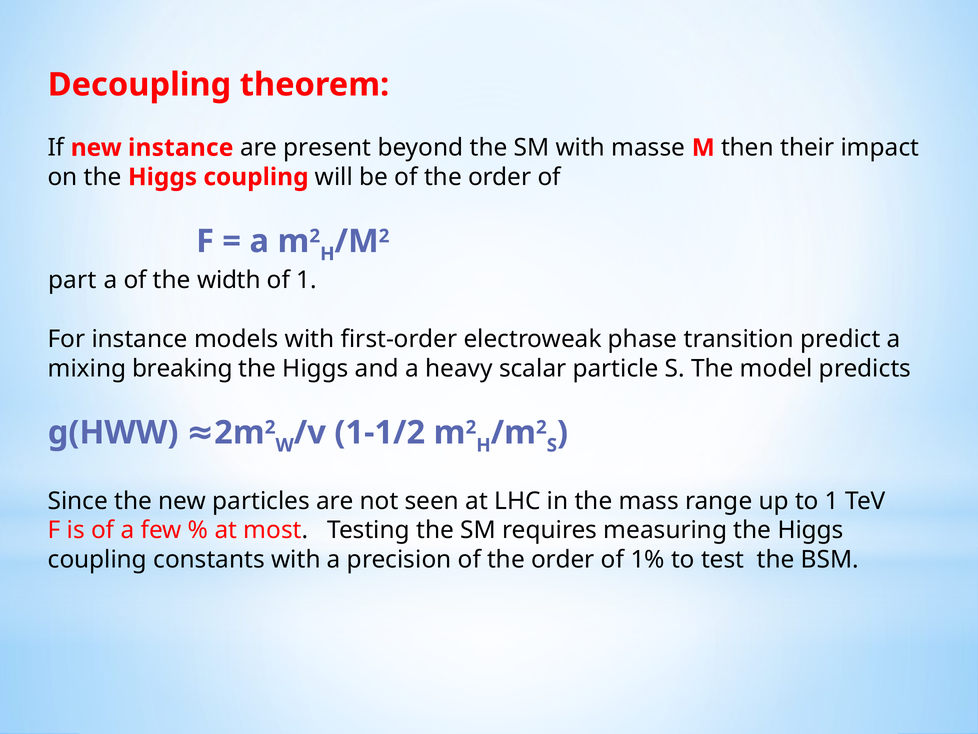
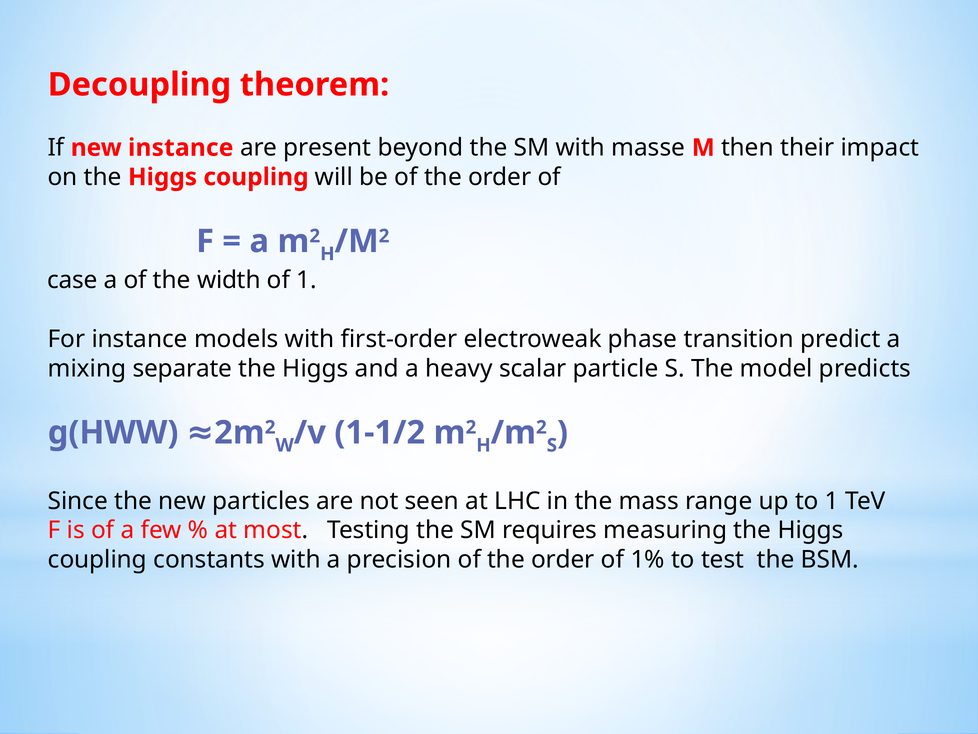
part: part -> case
breaking: breaking -> separate
